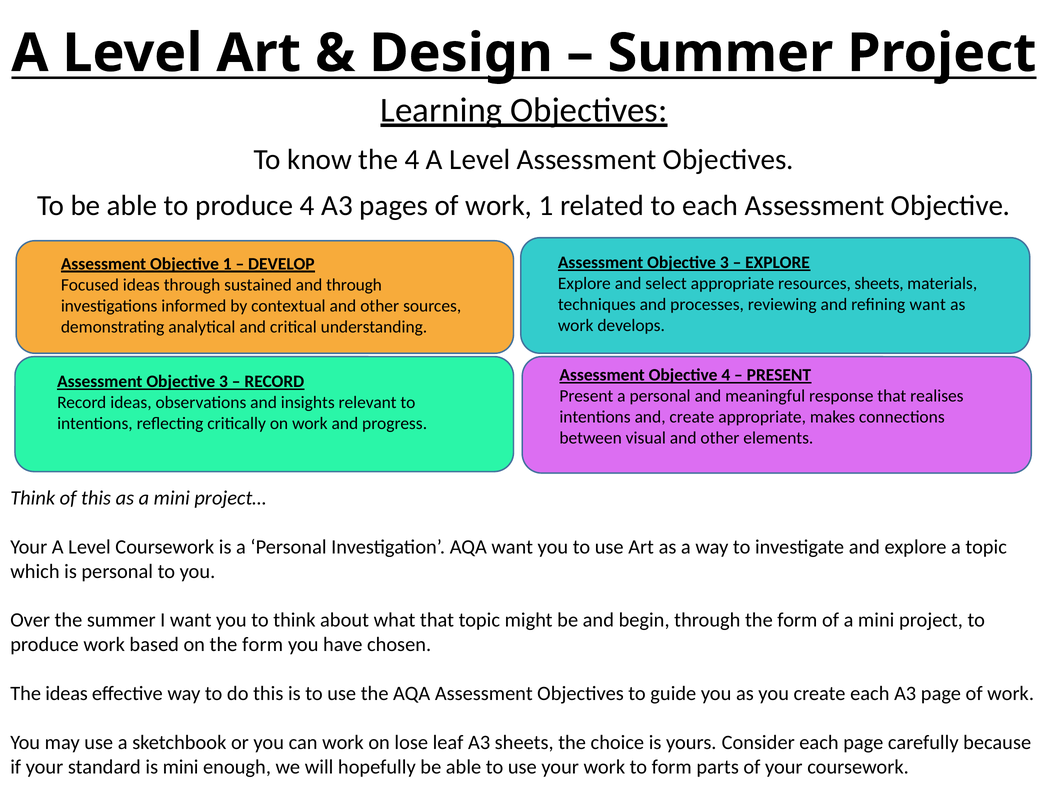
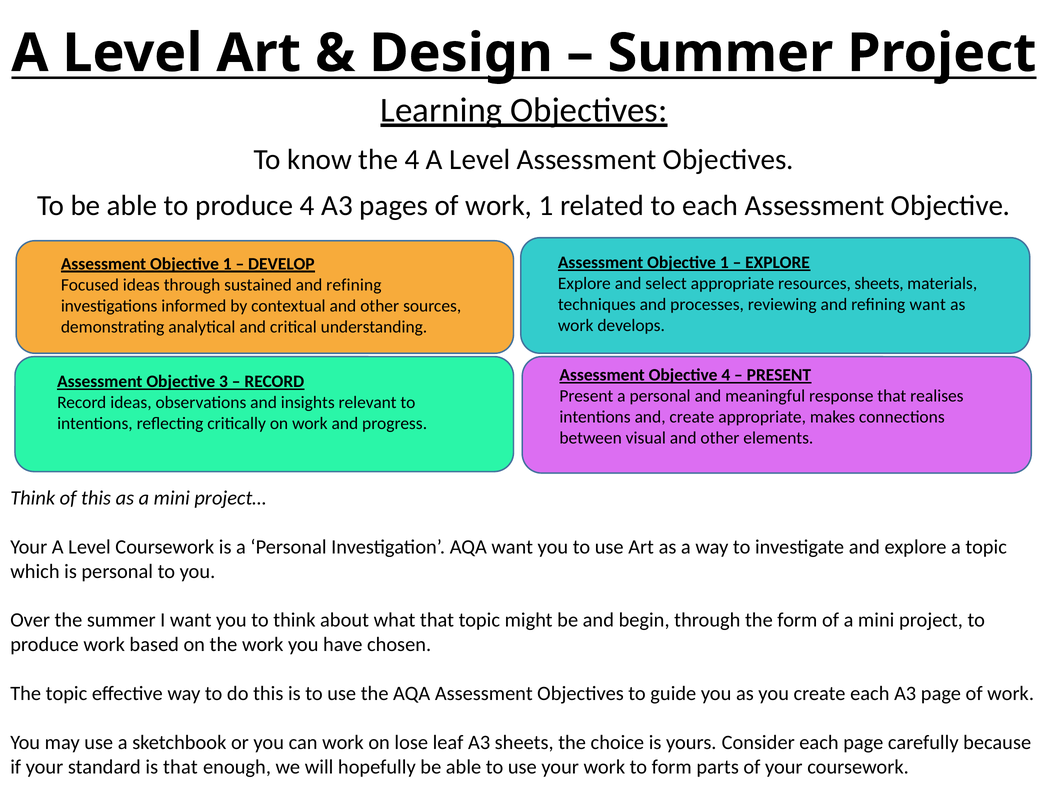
3 at (724, 263): 3 -> 1
sustained and through: through -> refining
on the form: form -> work
The ideas: ideas -> topic
is mini: mini -> that
